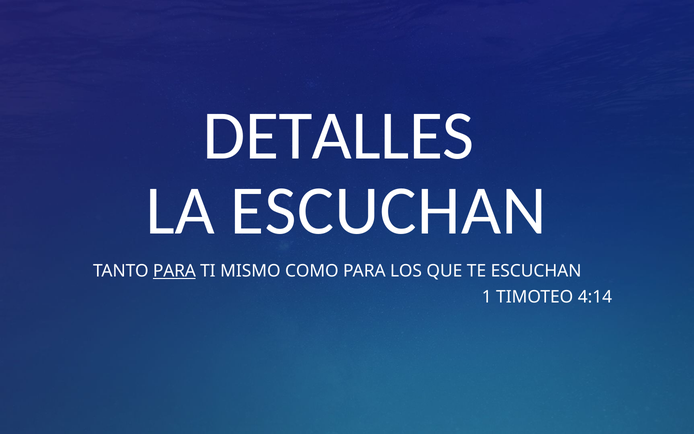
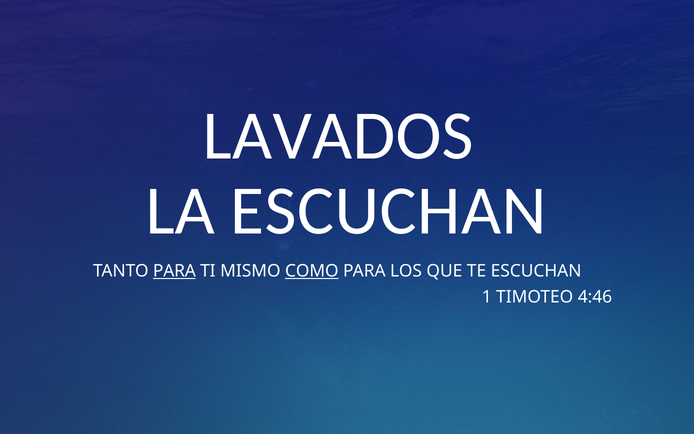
DETALLES: DETALLES -> LAVADOS
COMO underline: none -> present
4:14: 4:14 -> 4:46
